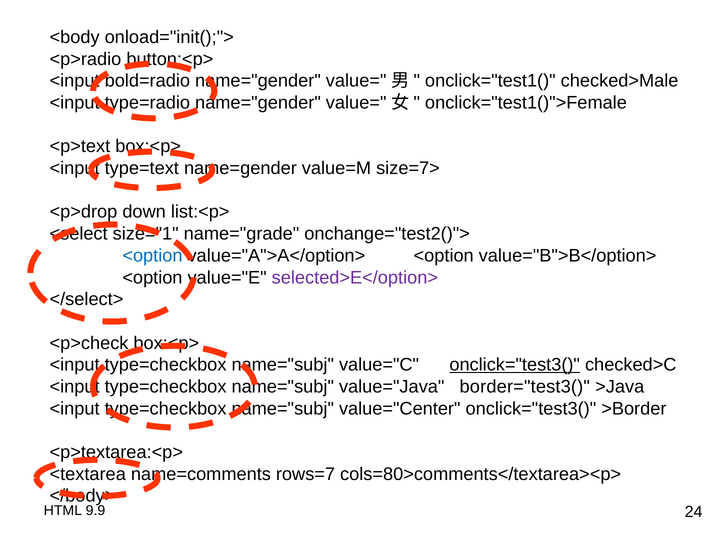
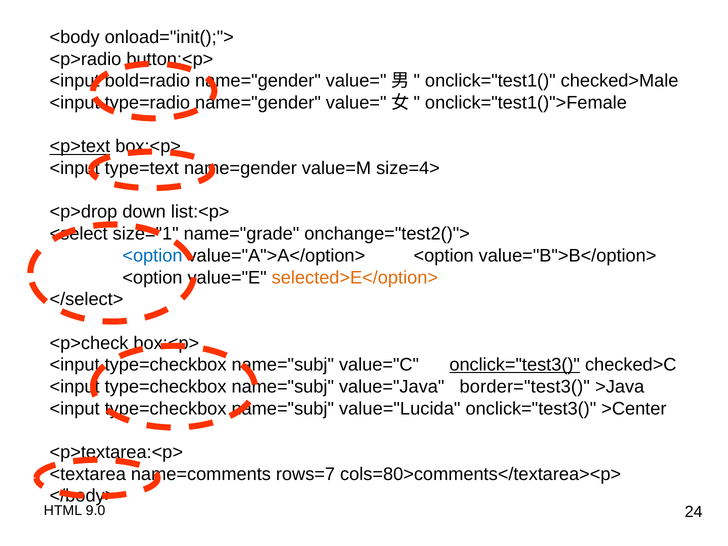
<p>text underline: none -> present
size=7>: size=7> -> size=4>
selected>E</option> colour: purple -> orange
value="Center: value="Center -> value="Lucida
>Border: >Border -> >Center
9.9: 9.9 -> 9.0
